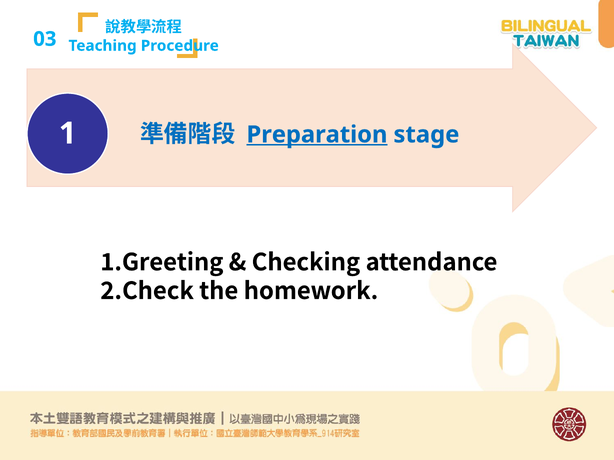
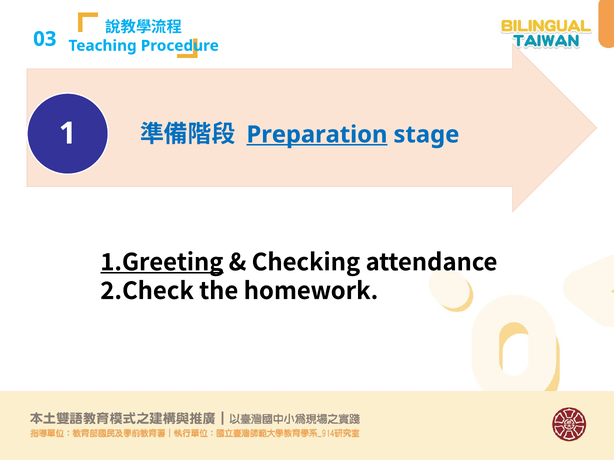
1.Greeting underline: none -> present
